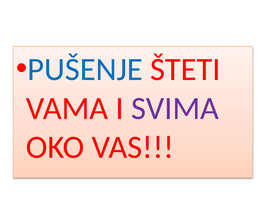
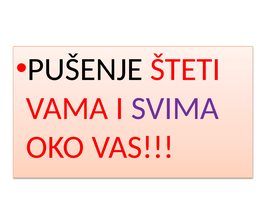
PUŠENJE colour: blue -> black
